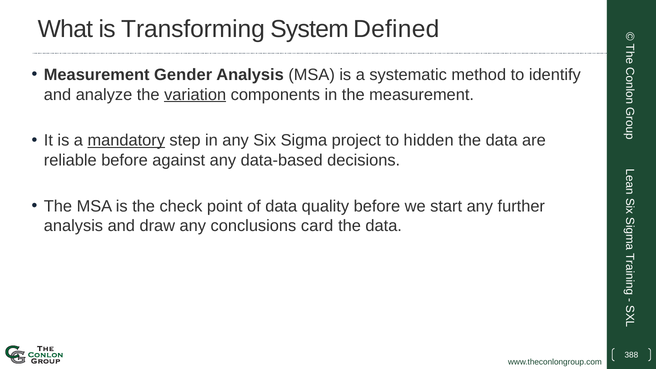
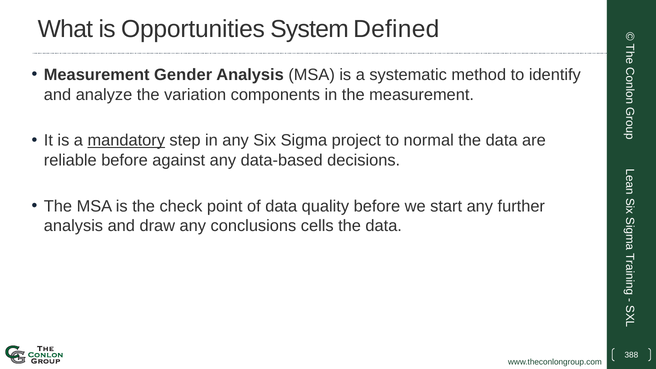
Transforming: Transforming -> Opportunities
variation underline: present -> none
hidden: hidden -> normal
card: card -> cells
